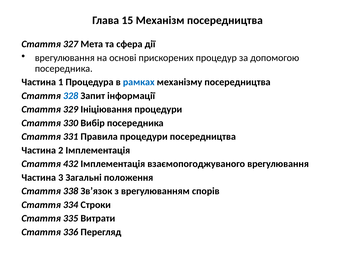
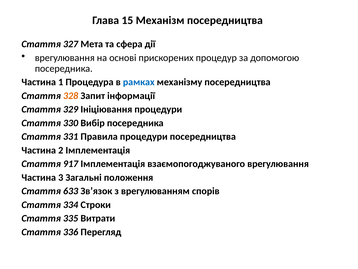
328 colour: blue -> orange
432: 432 -> 917
338: 338 -> 633
